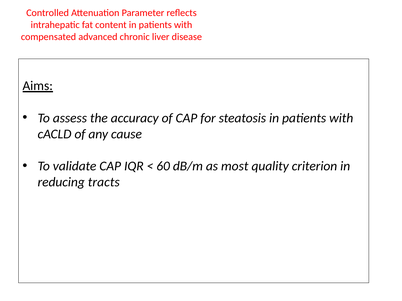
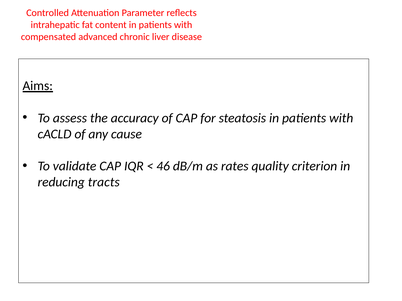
60: 60 -> 46
most: most -> rates
